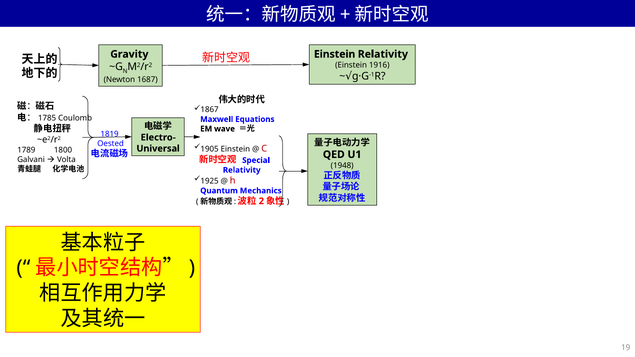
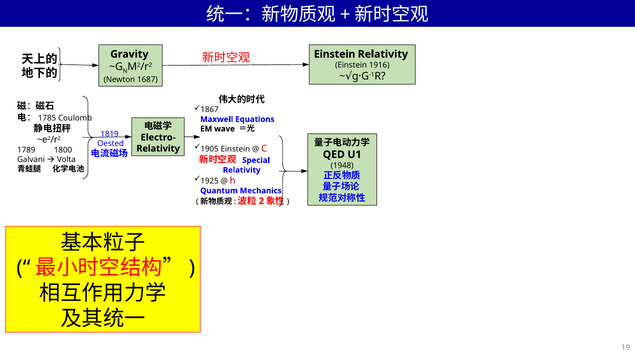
Universal at (158, 149): Universal -> Relativity
